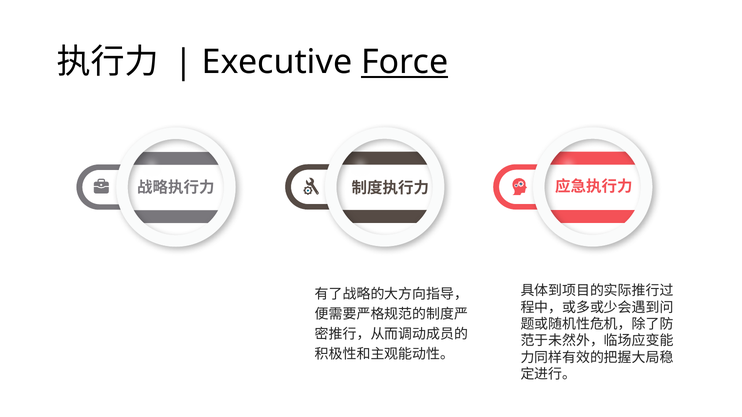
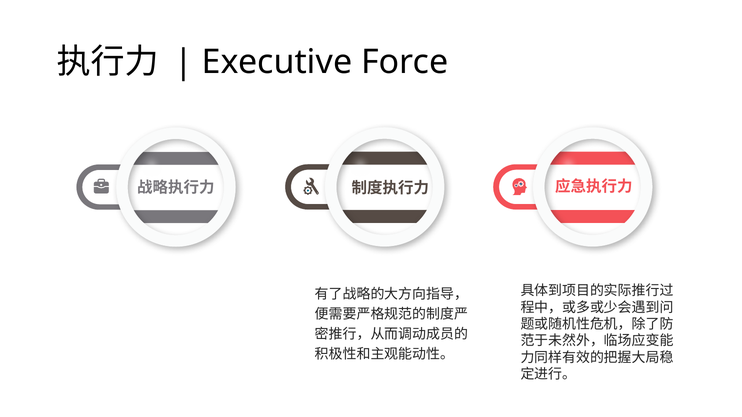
Force underline: present -> none
